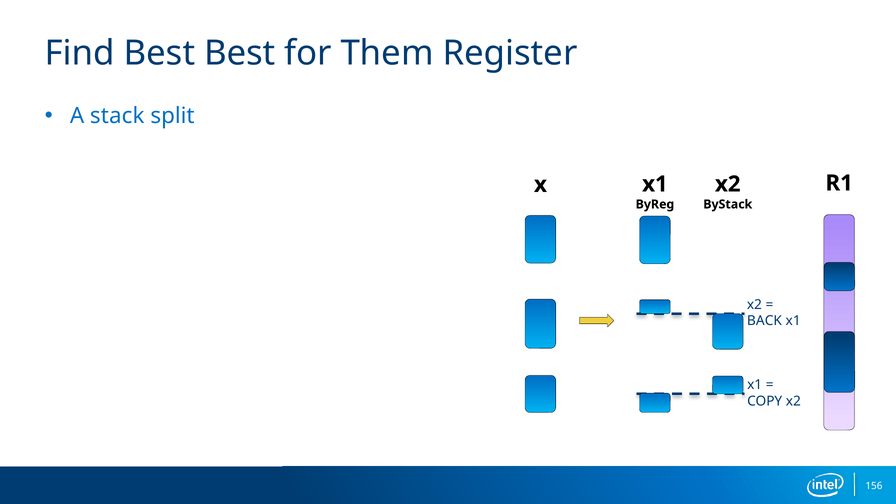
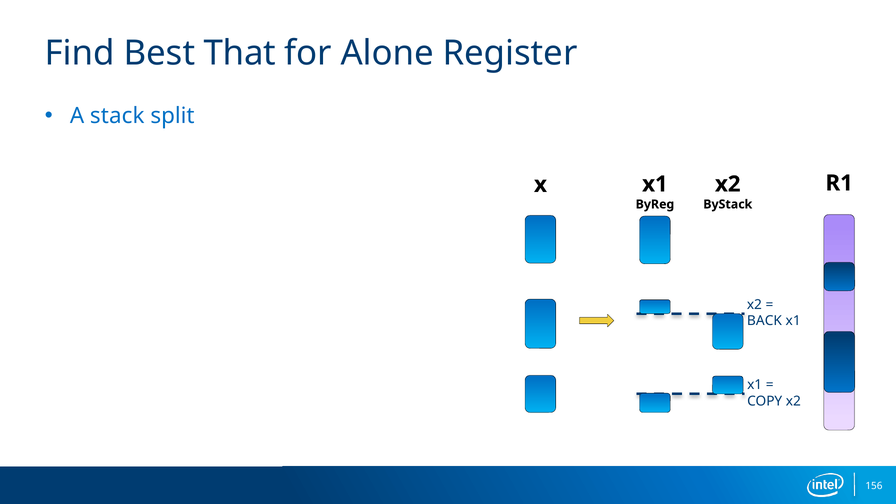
Best Best: Best -> That
Them: Them -> Alone
